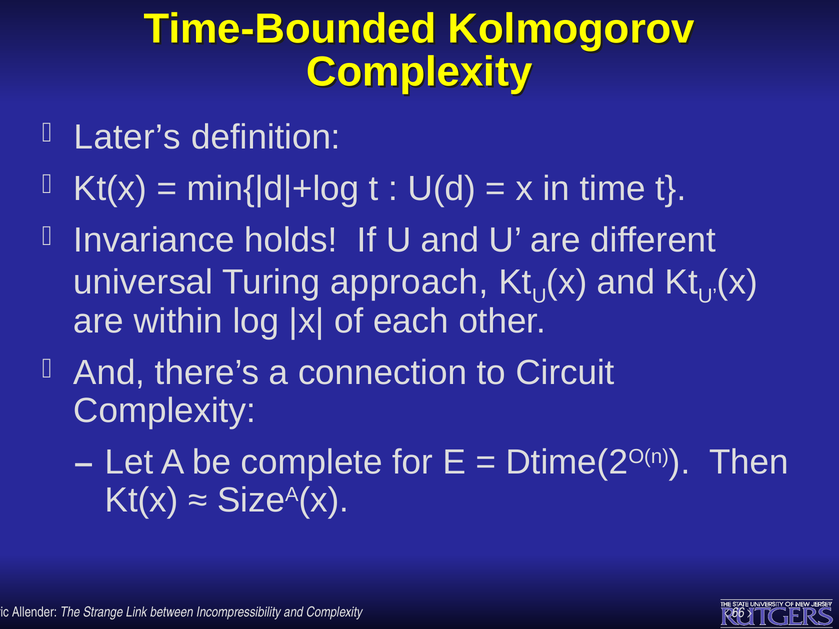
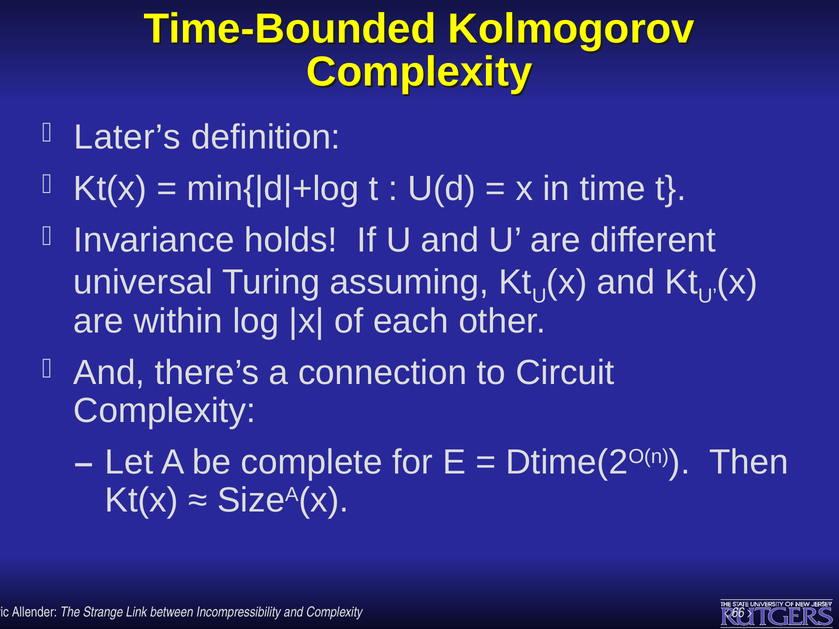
approach: approach -> assuming
